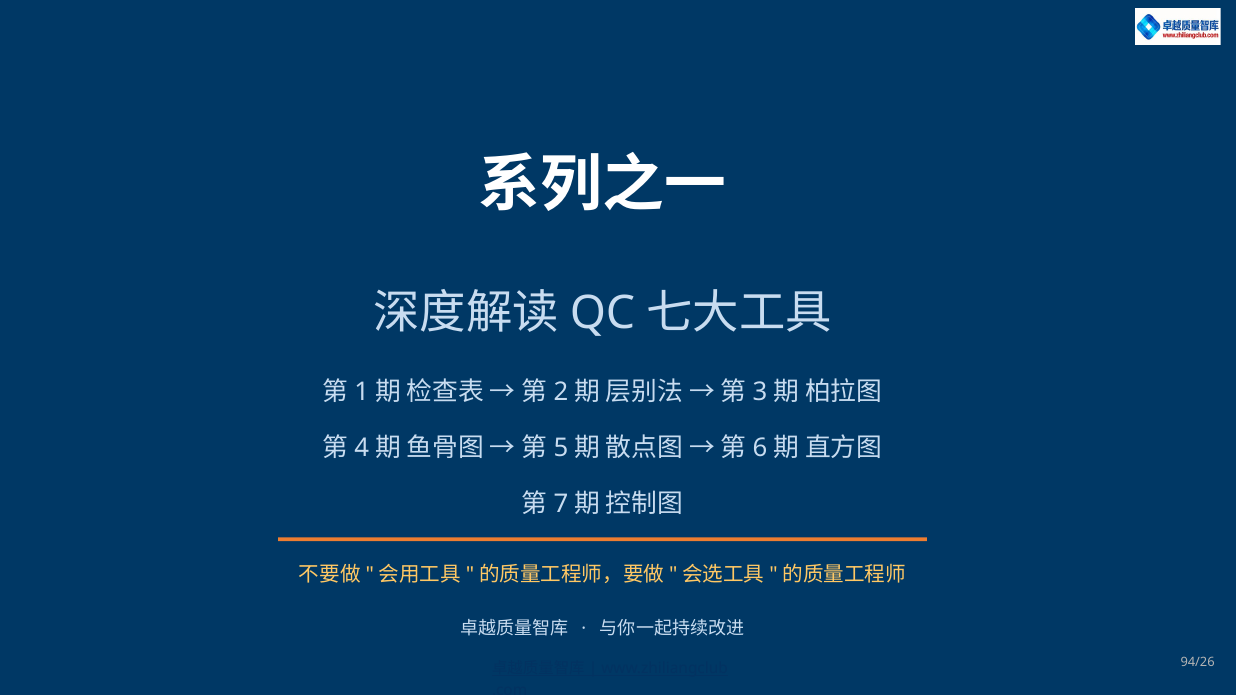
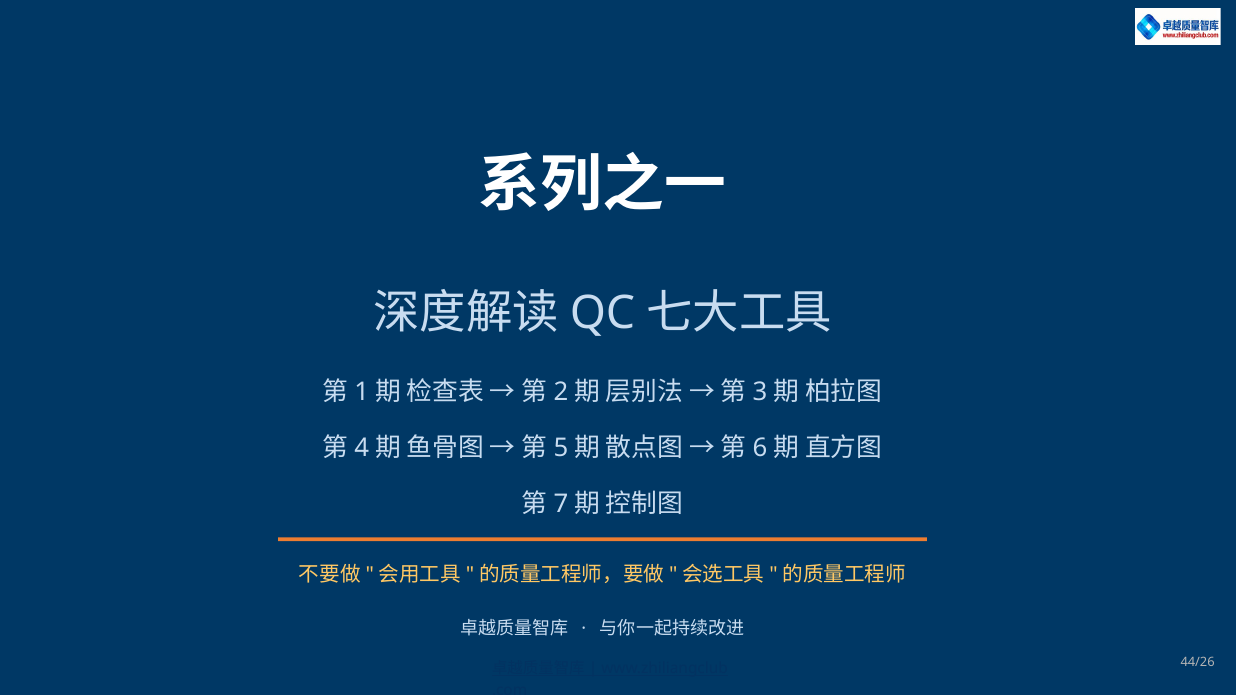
94/26: 94/26 -> 44/26
